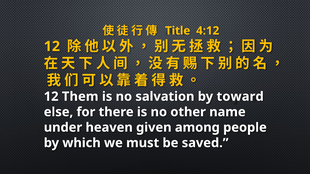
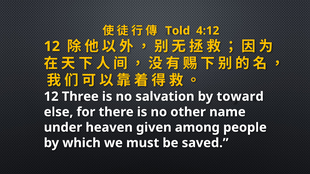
Title: Title -> Told
Them: Them -> Three
